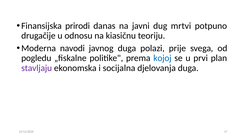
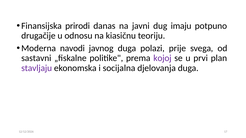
mrtvi: mrtvi -> imaju
pogledu: pogledu -> sastavni
kojoj colour: blue -> purple
